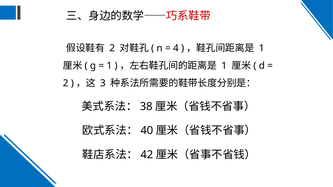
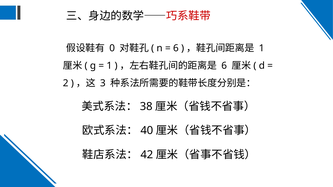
2 at (112, 48): 2 -> 0
4 at (176, 48): 4 -> 6
1 at (224, 66): 1 -> 6
